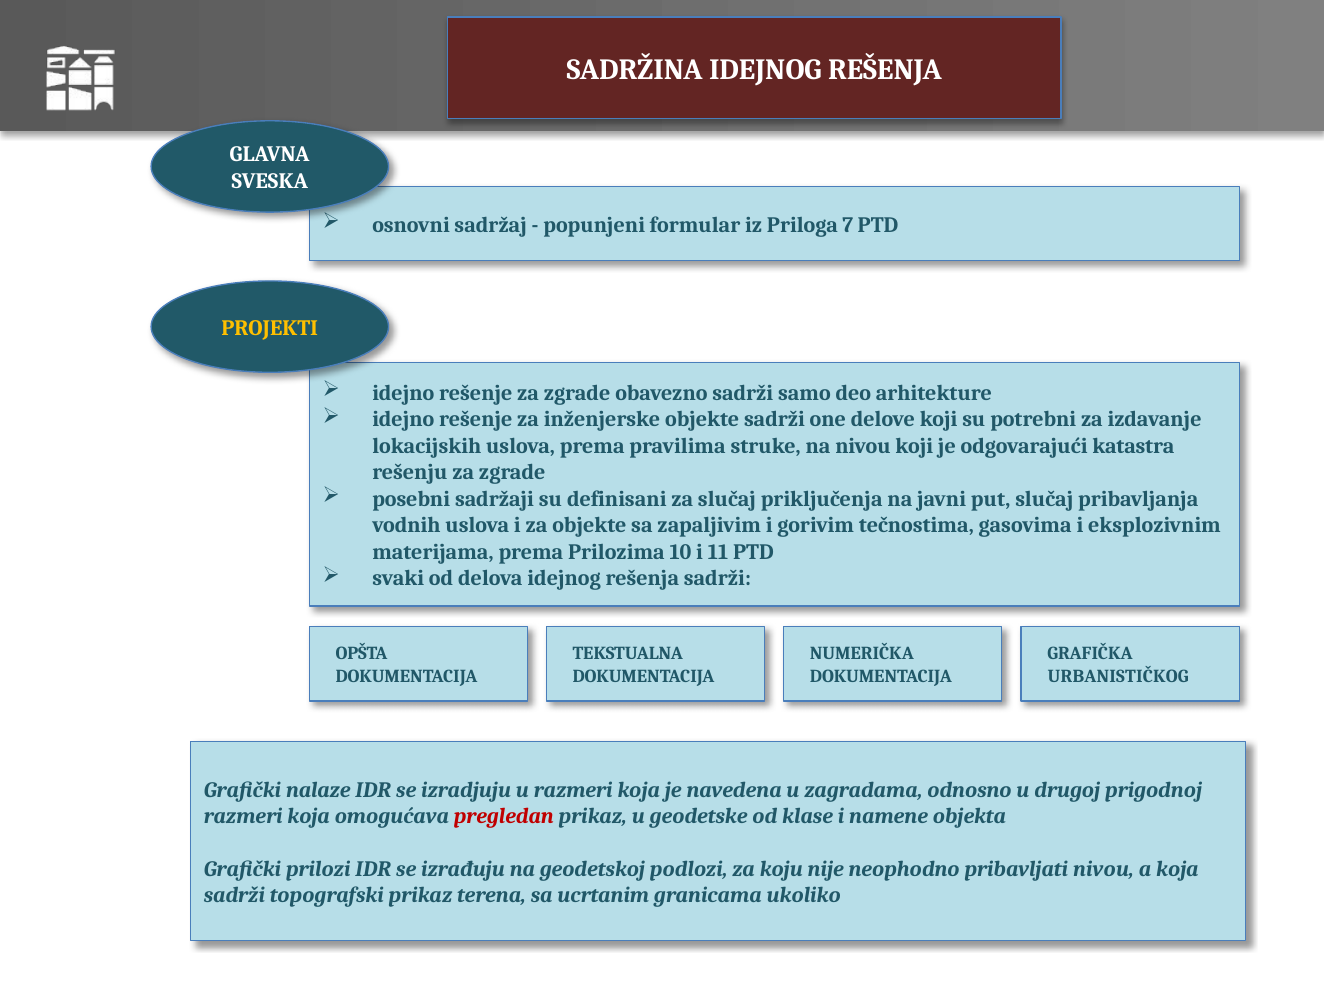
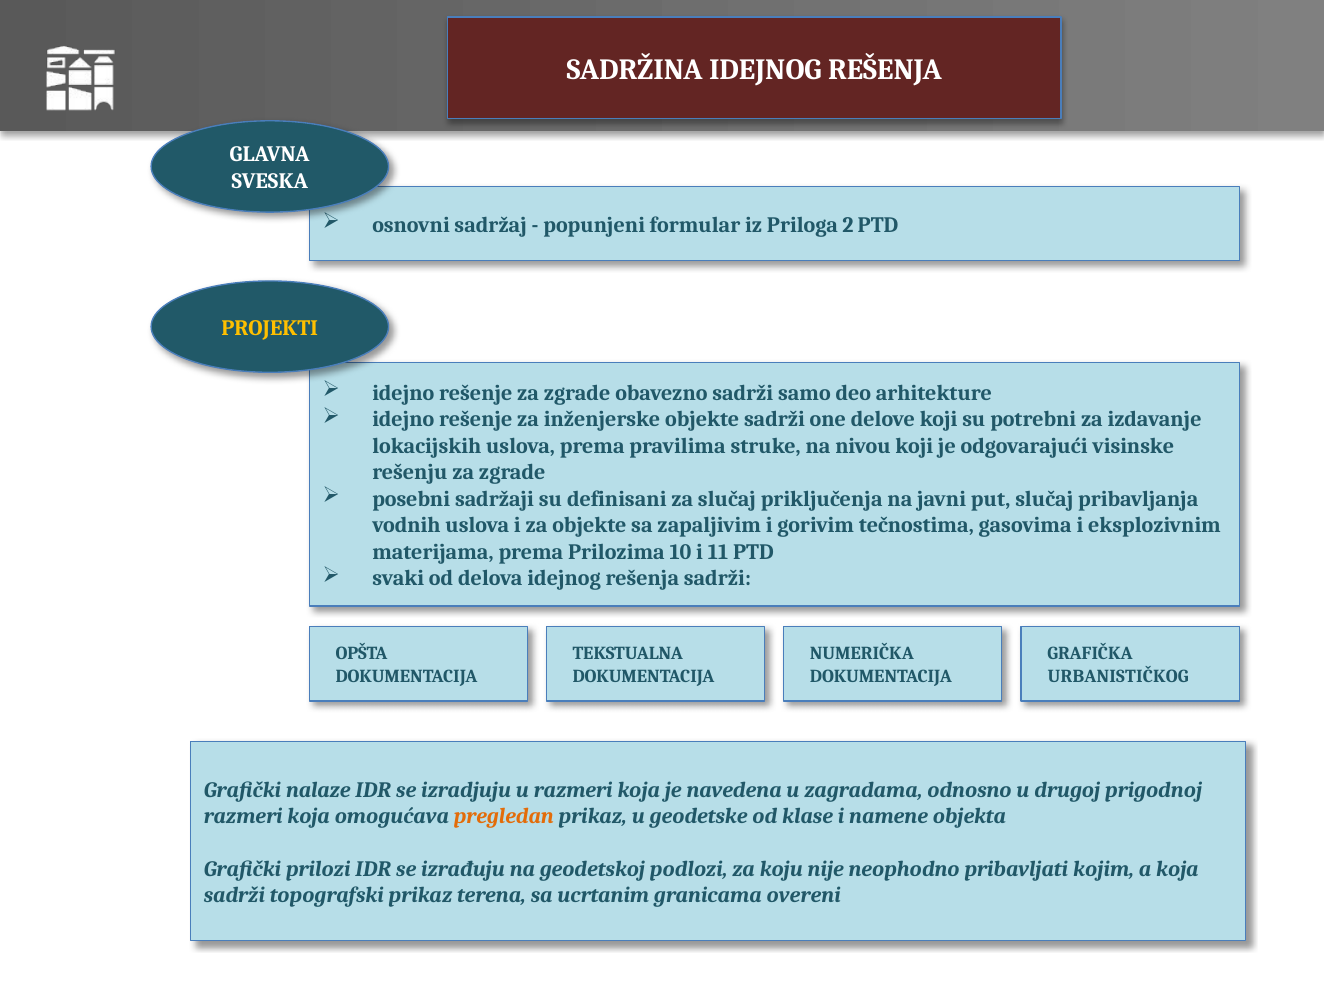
7: 7 -> 2
katastra: katastra -> visinske
pregledan colour: red -> orange
pribavljati nivou: nivou -> kojim
ukoliko: ukoliko -> overeni
